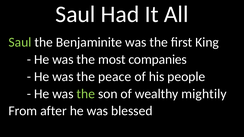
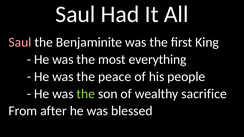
Saul at (20, 42) colour: light green -> pink
companies: companies -> everything
mightily: mightily -> sacrifice
